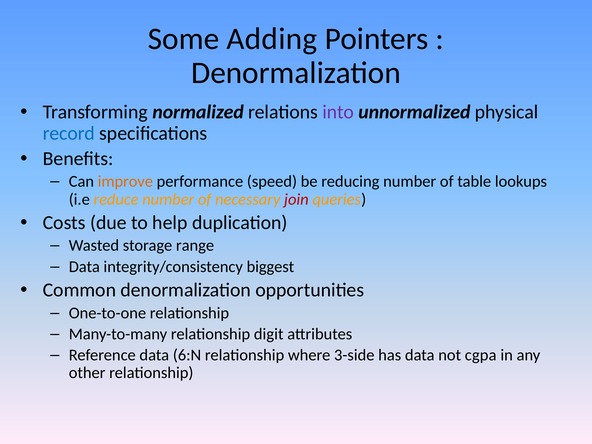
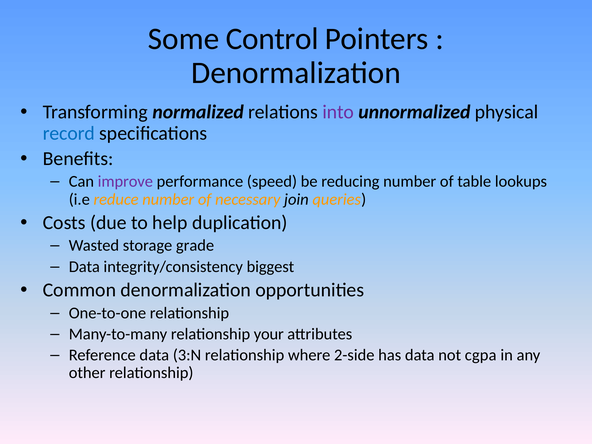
Adding: Adding -> Control
improve colour: orange -> purple
join colour: red -> black
range: range -> grade
digit: digit -> your
6:N: 6:N -> 3:N
3-side: 3-side -> 2-side
